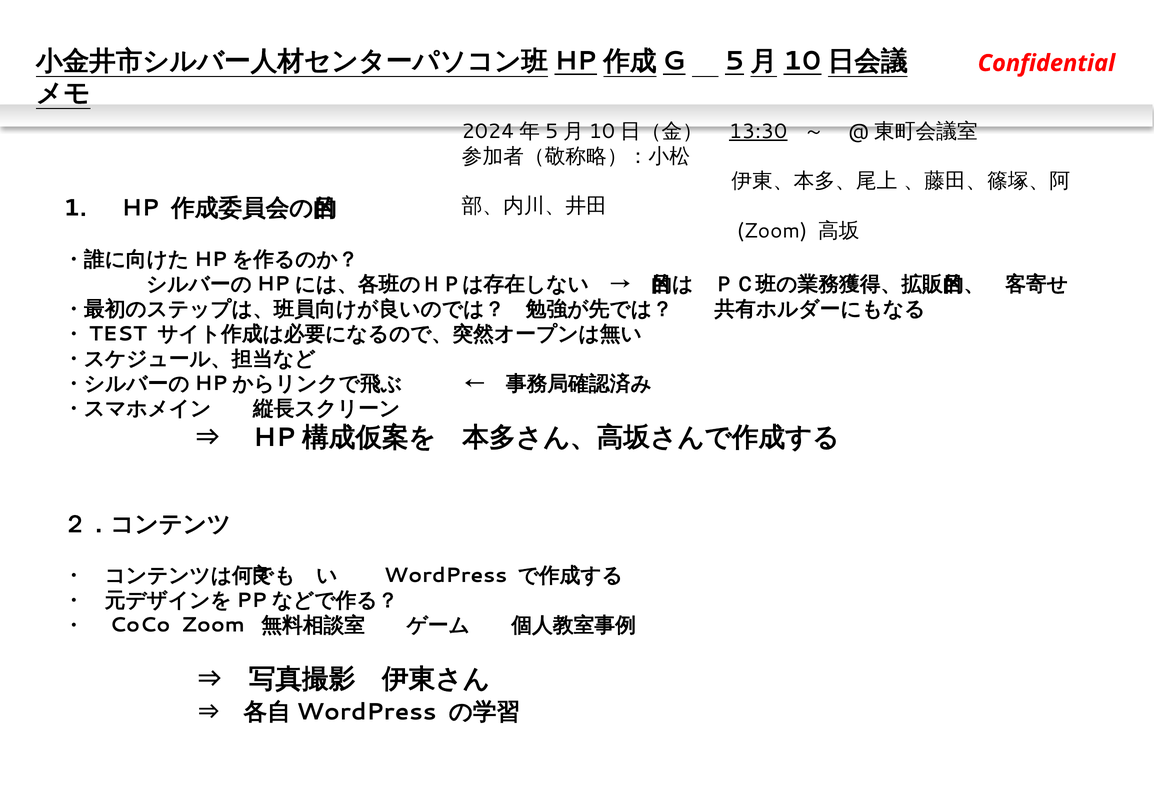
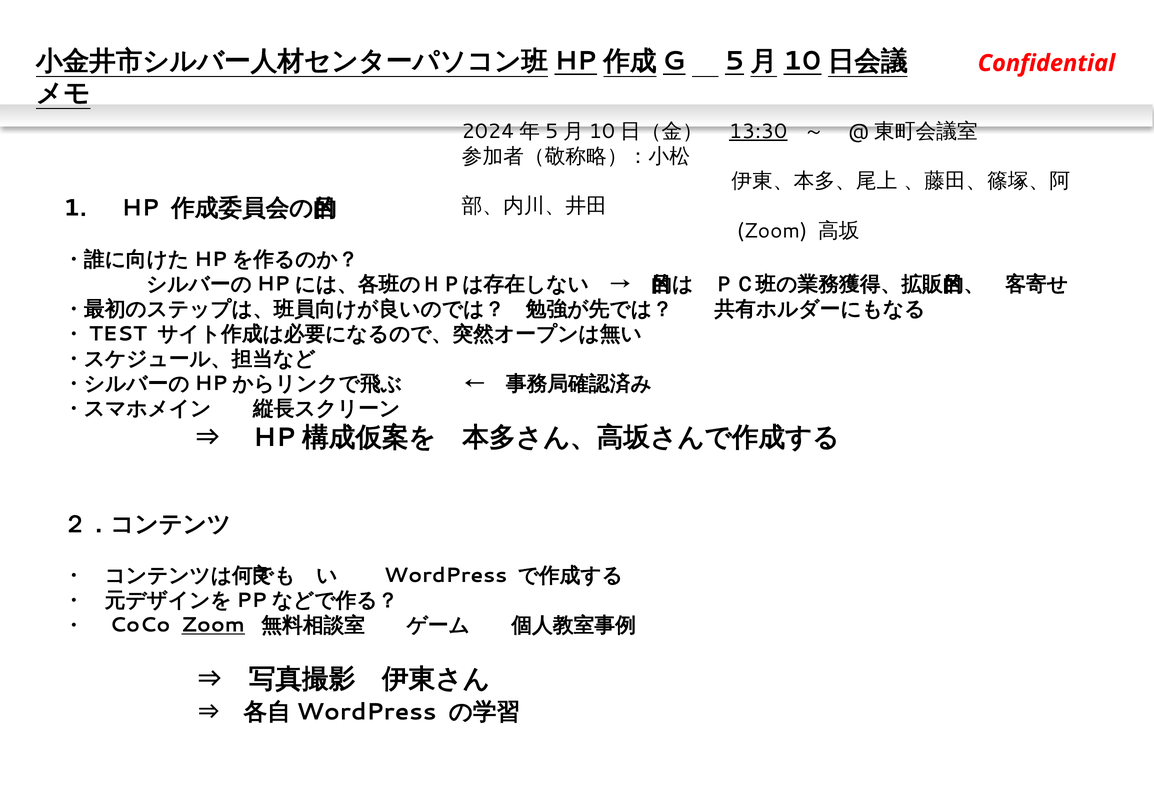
Zoom at (213, 625) underline: none -> present
